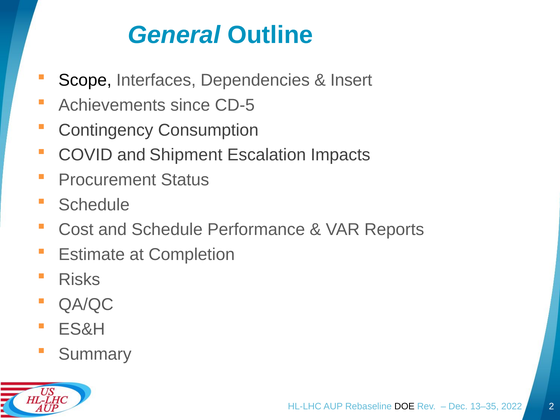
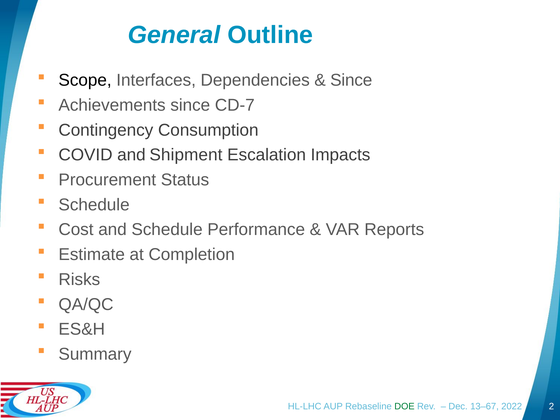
Insert at (351, 80): Insert -> Since
CD-5: CD-5 -> CD-7
DOE colour: black -> green
13–35: 13–35 -> 13–67
